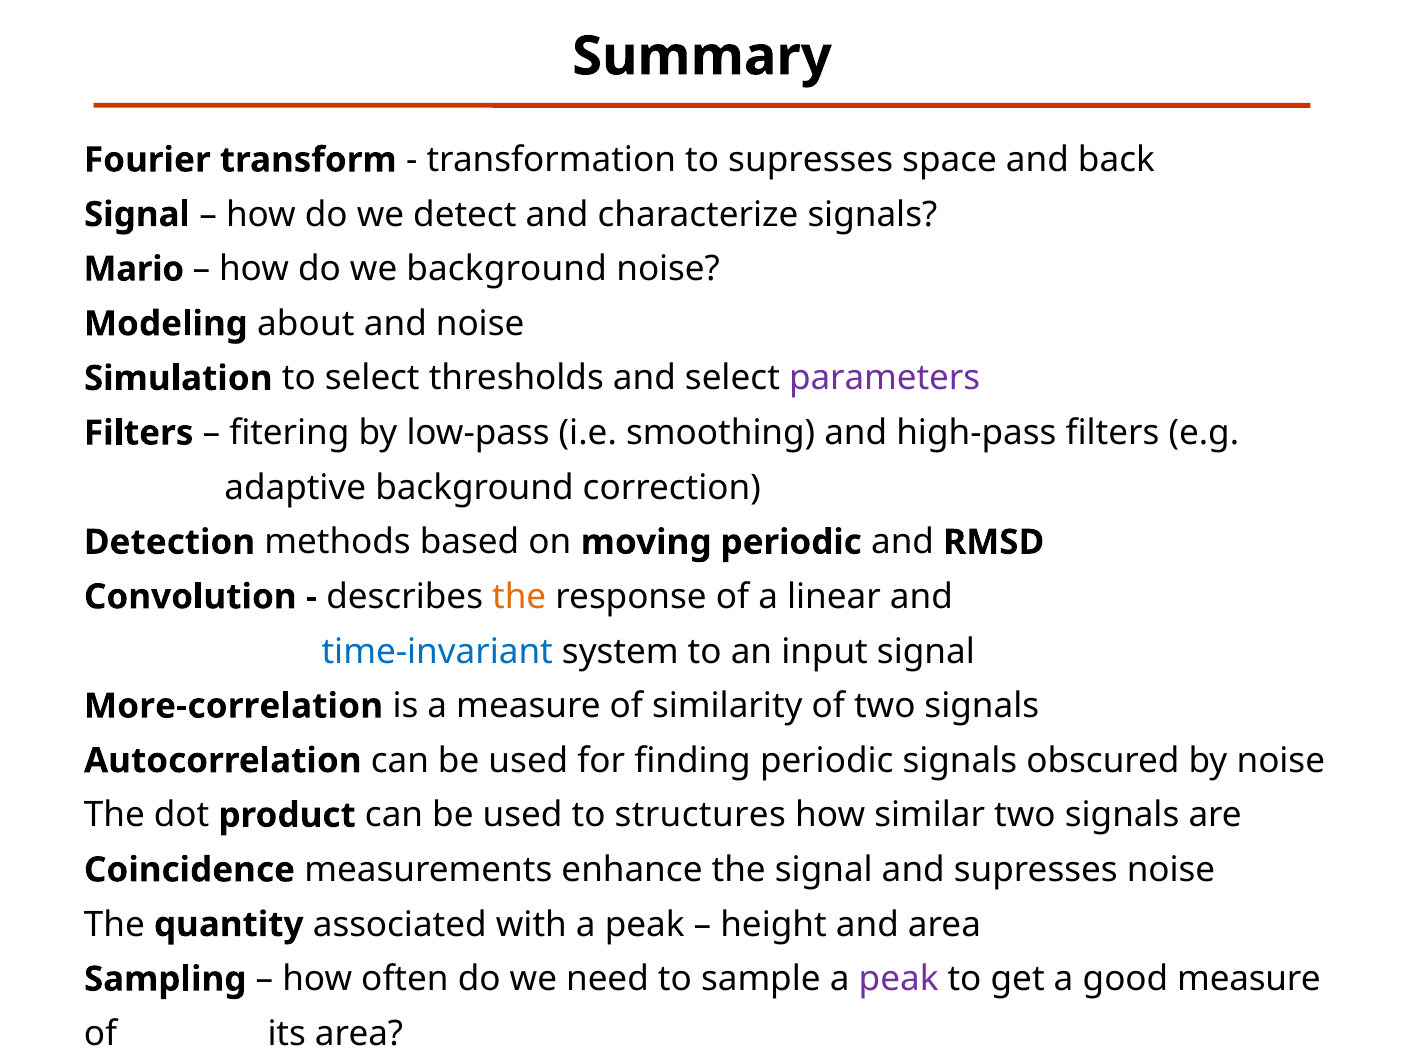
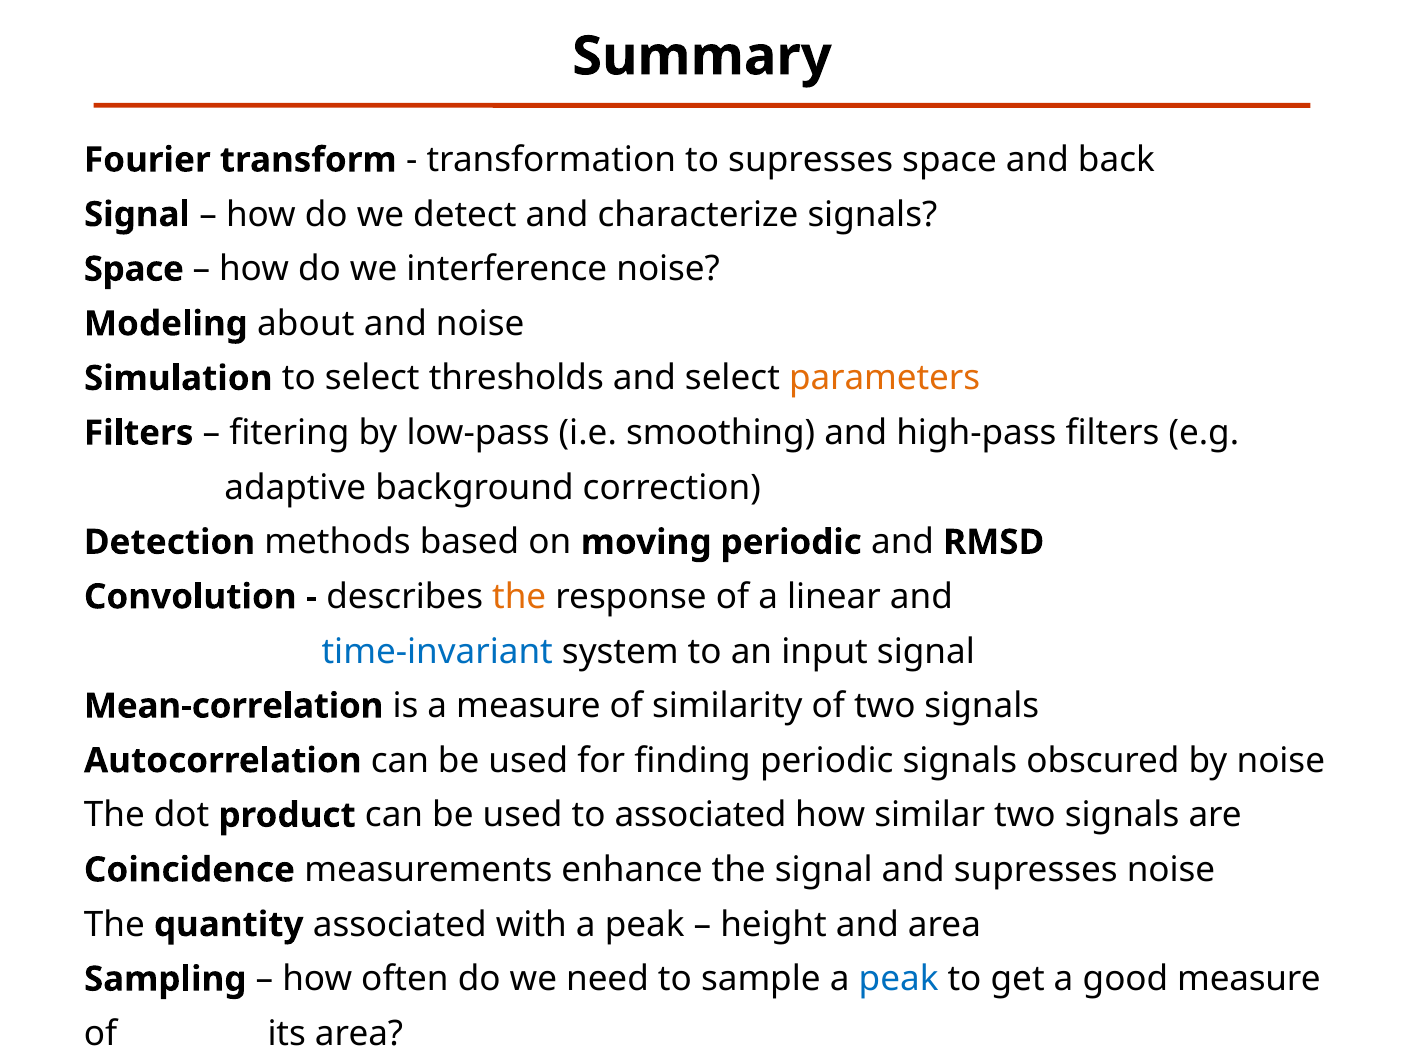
Mario at (134, 269): Mario -> Space
we background: background -> interference
parameters colour: purple -> orange
More-correlation: More-correlation -> Mean-correlation
to structures: structures -> associated
peak at (899, 979) colour: purple -> blue
